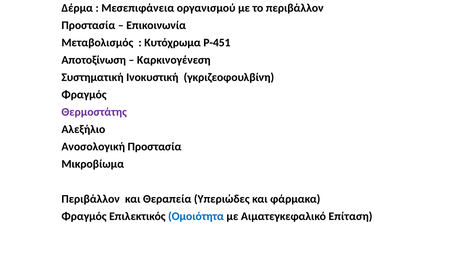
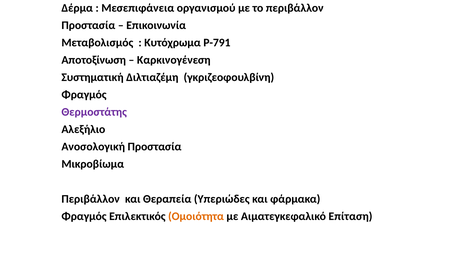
Ρ-451: Ρ-451 -> Ρ-791
Ινοκυστική: Ινοκυστική -> Διλτιαζέμη
Ομοιότητα colour: blue -> orange
